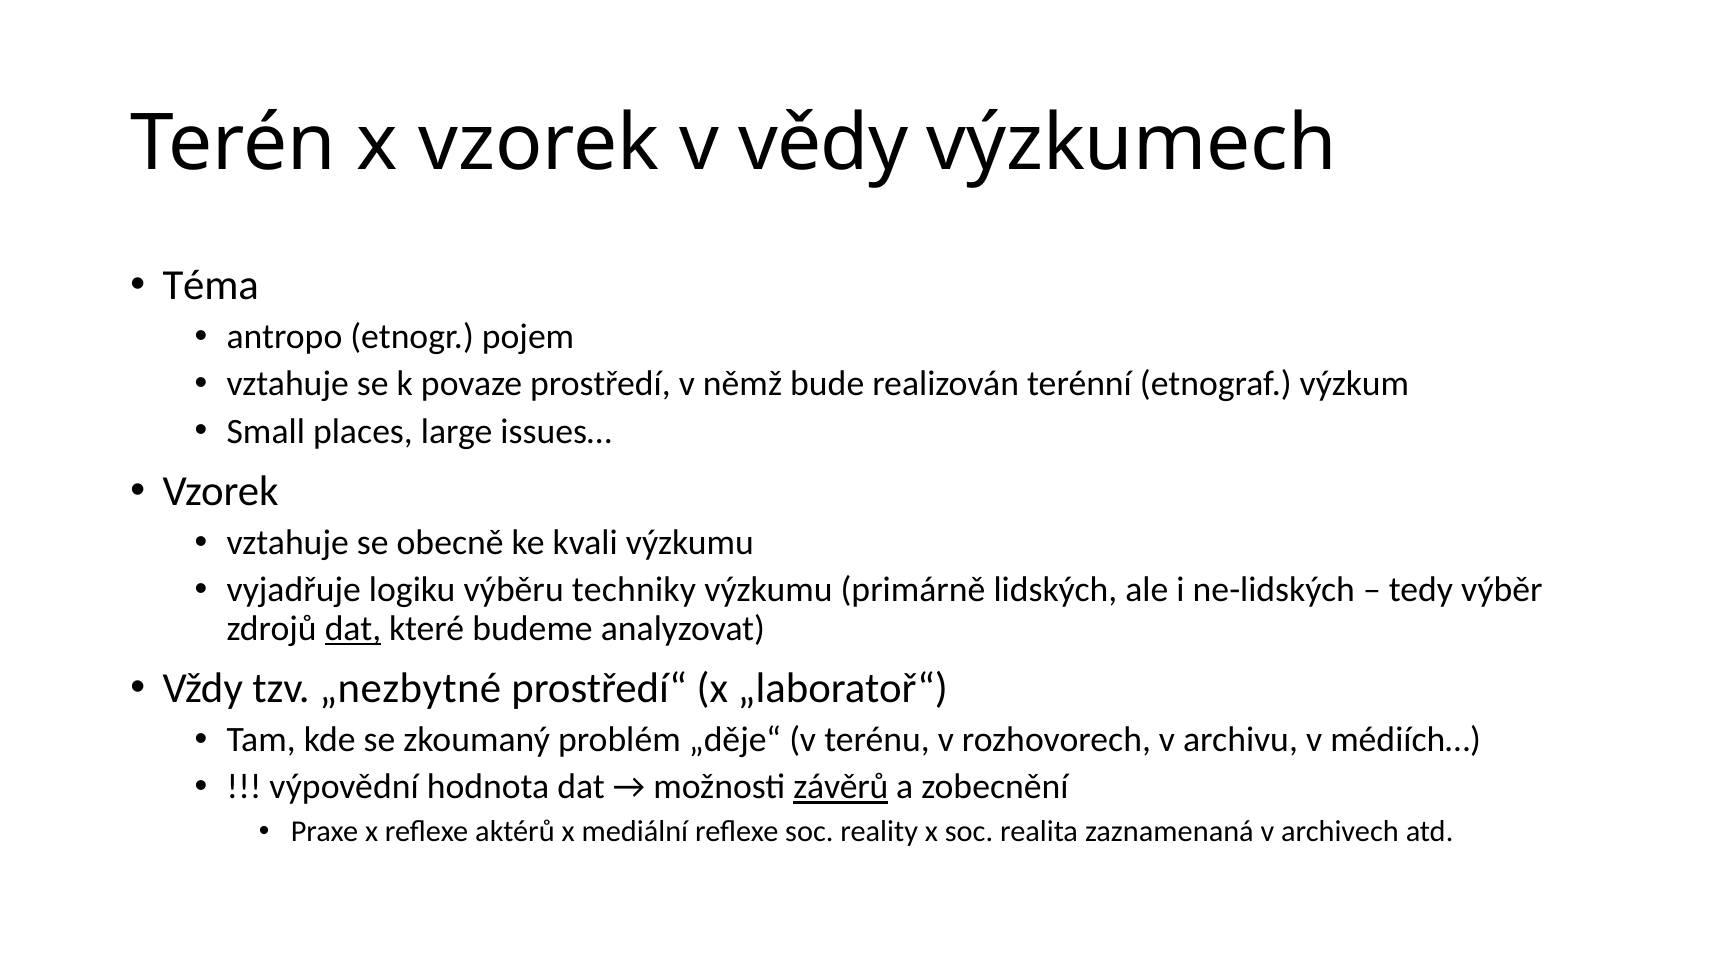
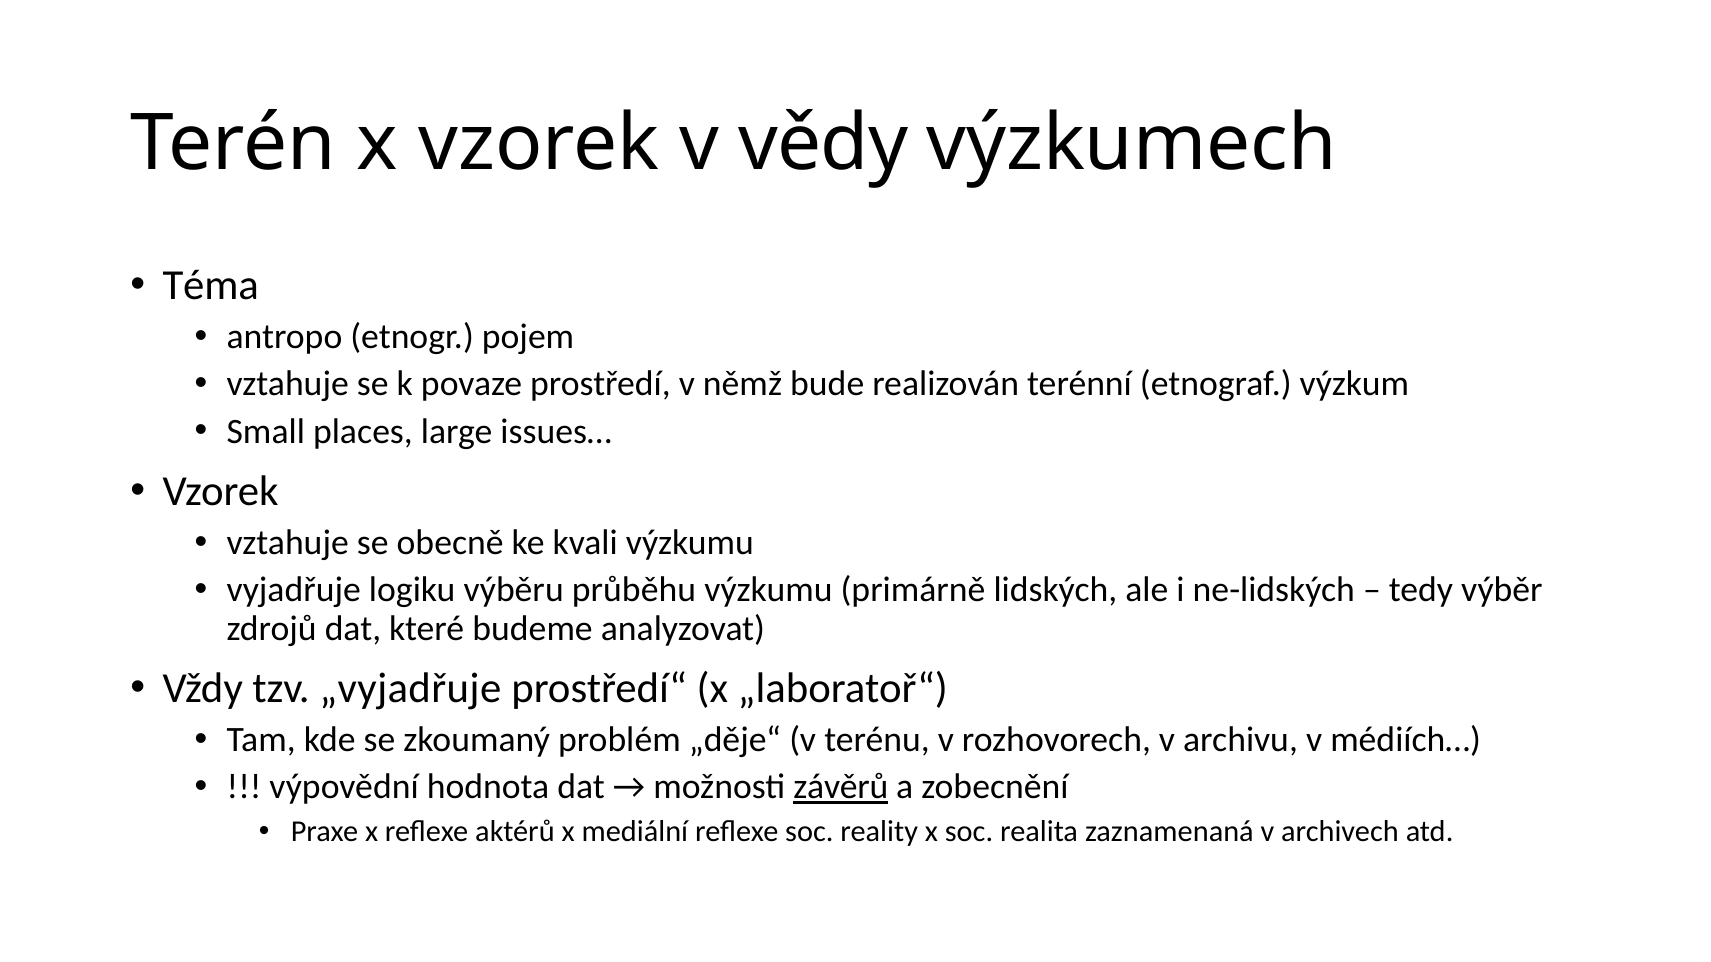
techniky: techniky -> průběhu
dat at (353, 629) underline: present -> none
„nezbytné: „nezbytné -> „vyjadřuje
